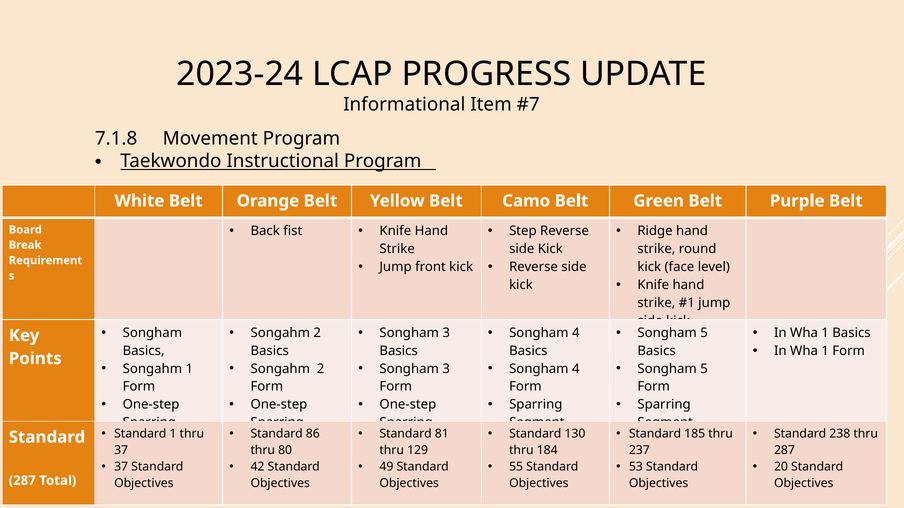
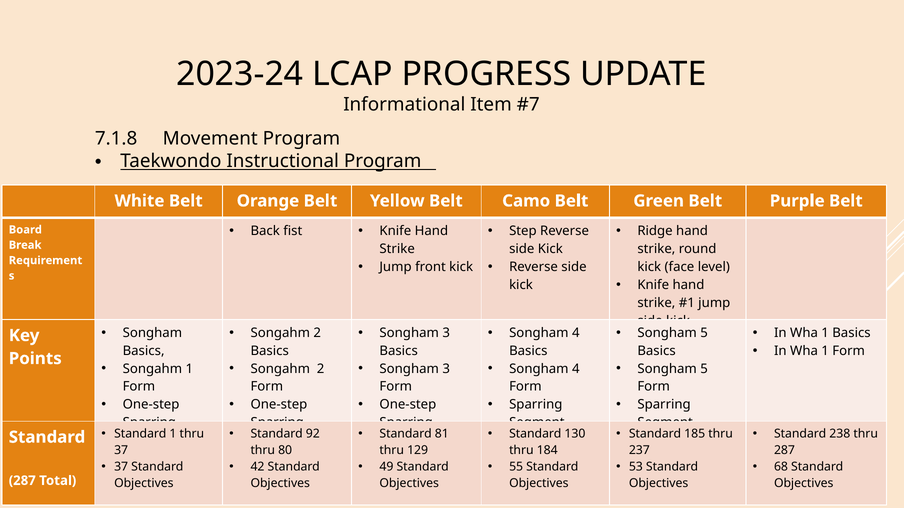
86: 86 -> 92
20: 20 -> 68
